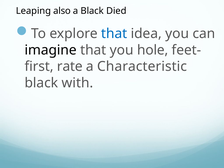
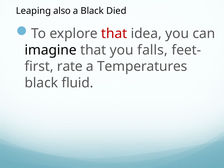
that at (114, 34) colour: blue -> red
hole: hole -> falls
Characteristic: Characteristic -> Temperatures
with: with -> fluid
